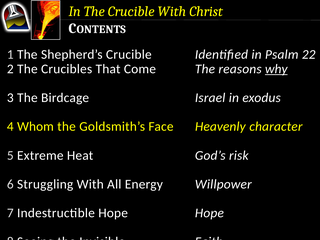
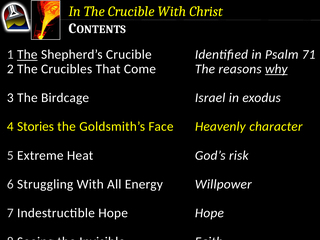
The at (27, 55) underline: none -> present
22: 22 -> 71
Whom: Whom -> Stories
